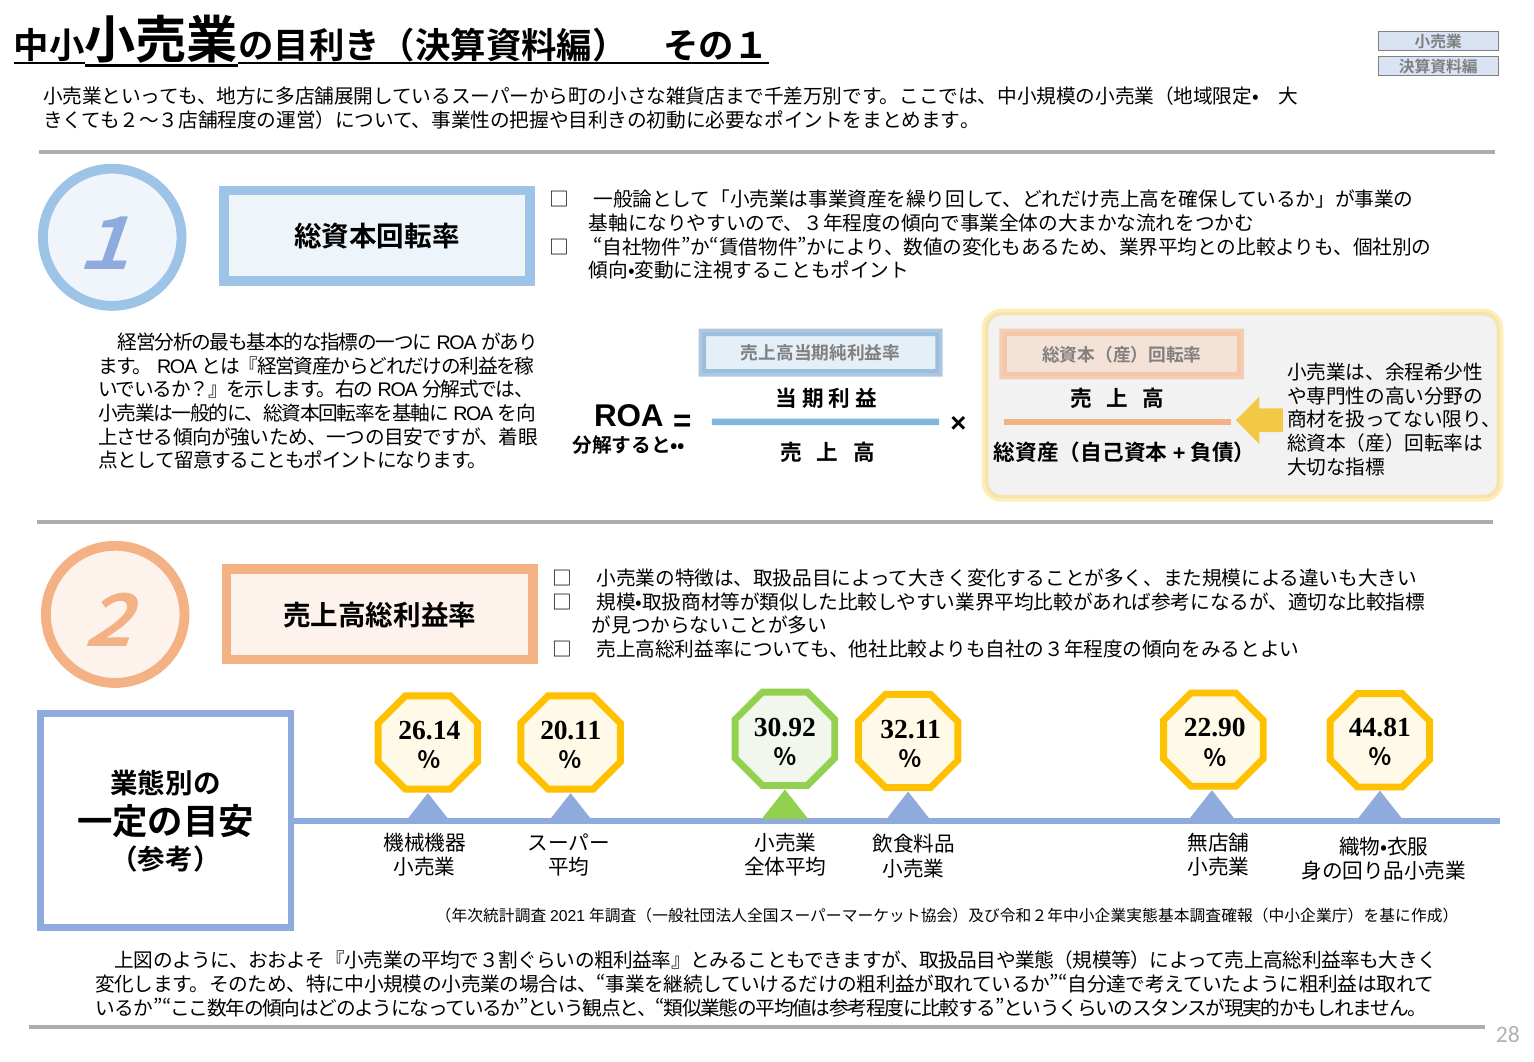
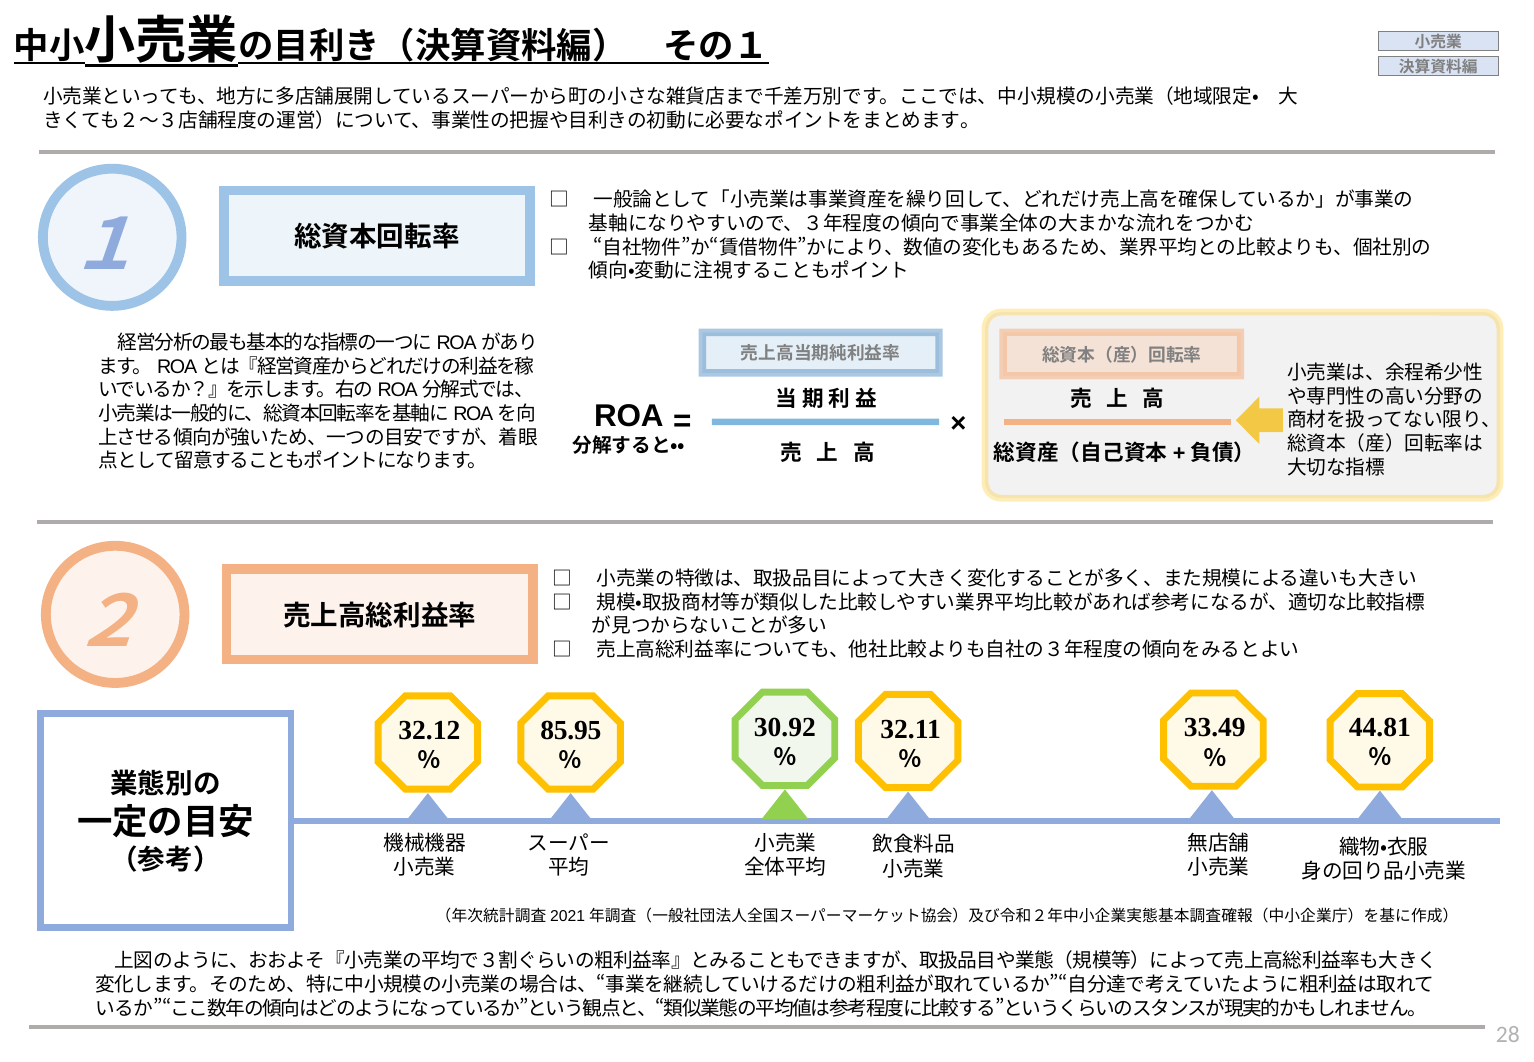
22.90: 22.90 -> 33.49
26.14: 26.14 -> 32.12
20.11: 20.11 -> 85.95
